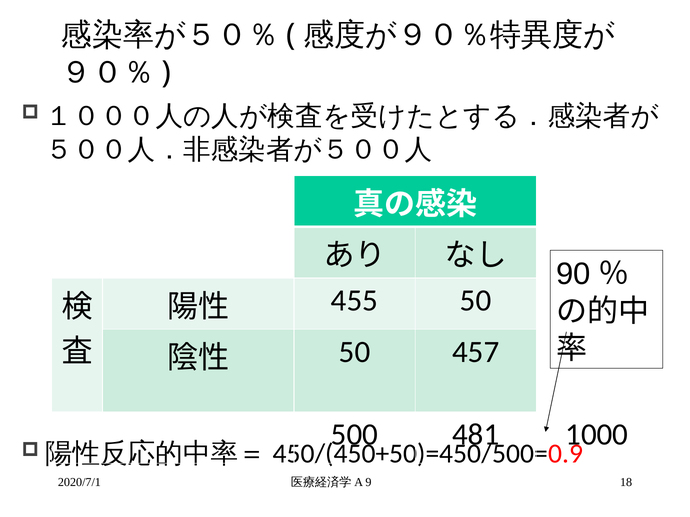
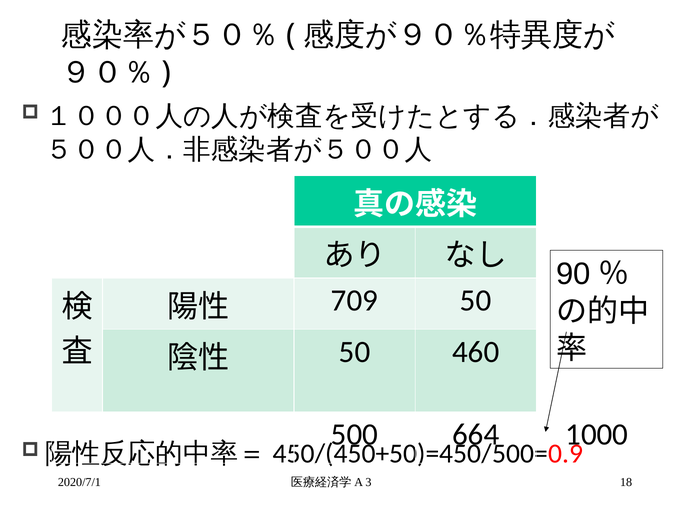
455: 455 -> 709
457: 457 -> 460
481: 481 -> 664
9: 9 -> 3
